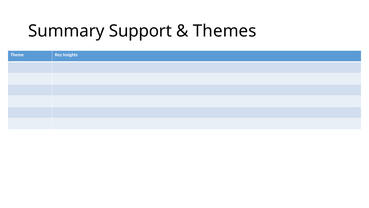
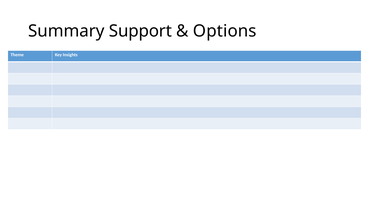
Themes: Themes -> Options
